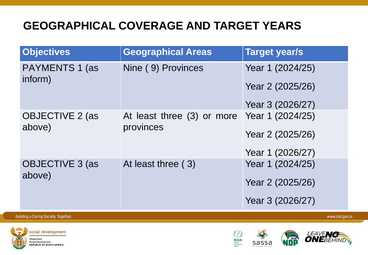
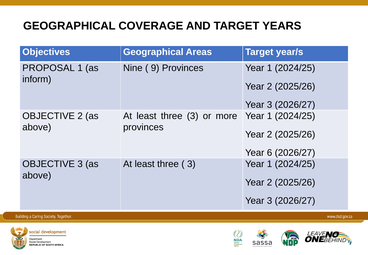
PAYMENTS: PAYMENTS -> PROPOSAL
1 at (270, 153): 1 -> 6
